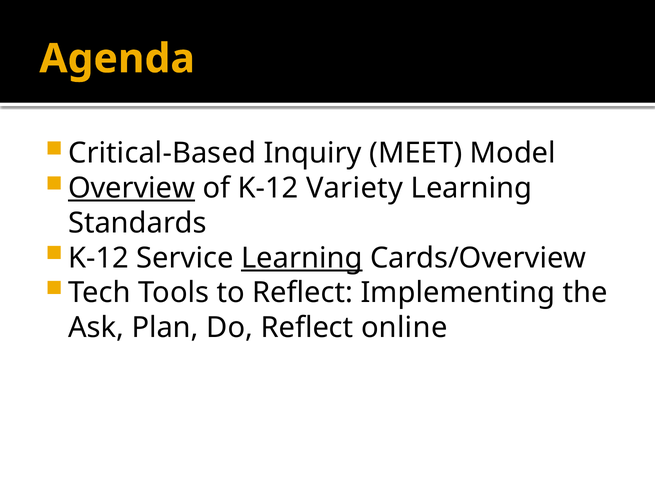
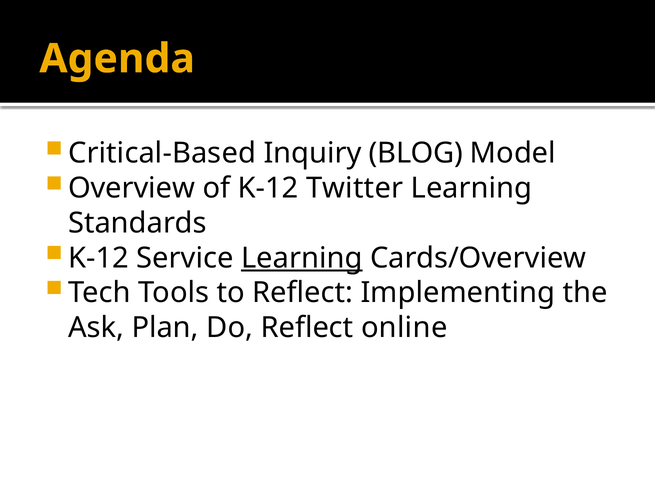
MEET: MEET -> BLOG
Overview underline: present -> none
Variety: Variety -> Twitter
